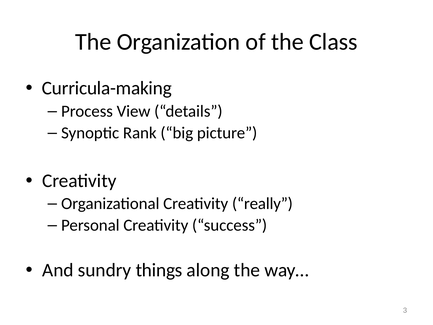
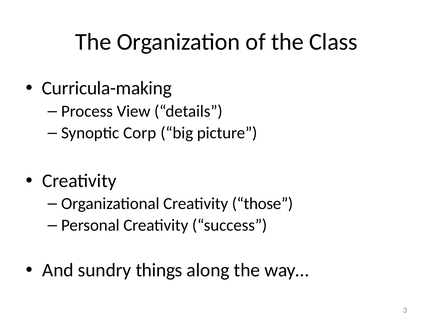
Rank: Rank -> Corp
really: really -> those
